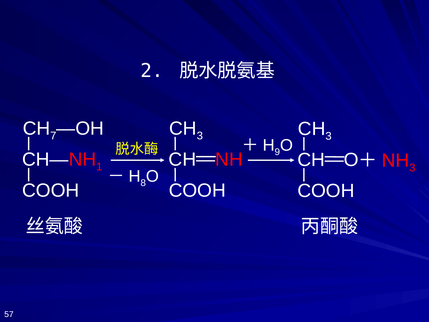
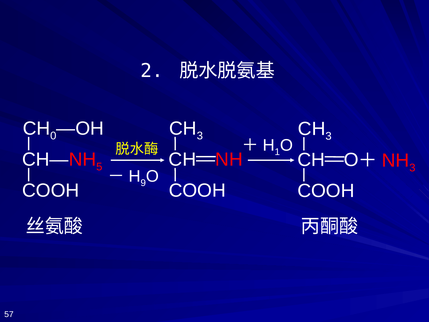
7: 7 -> 0
9: 9 -> 1
1: 1 -> 5
8: 8 -> 9
